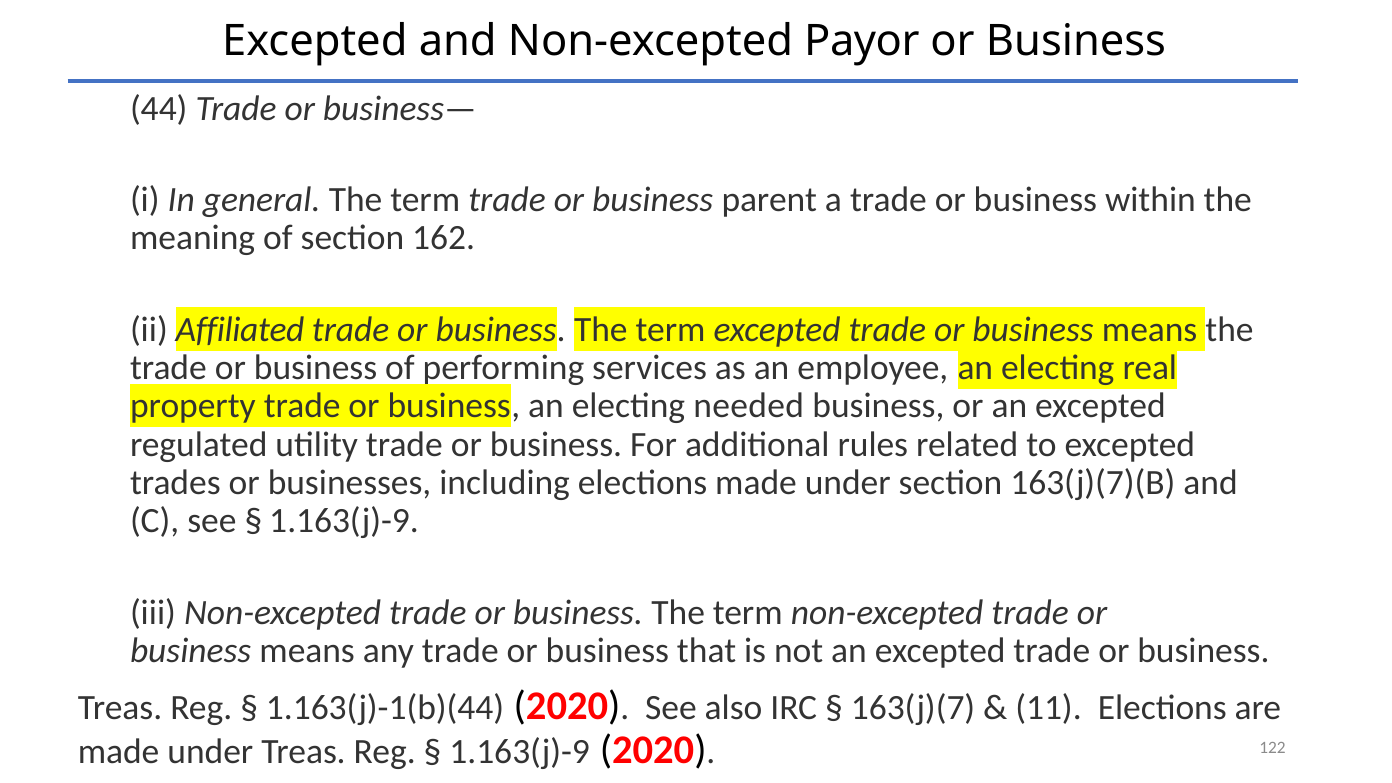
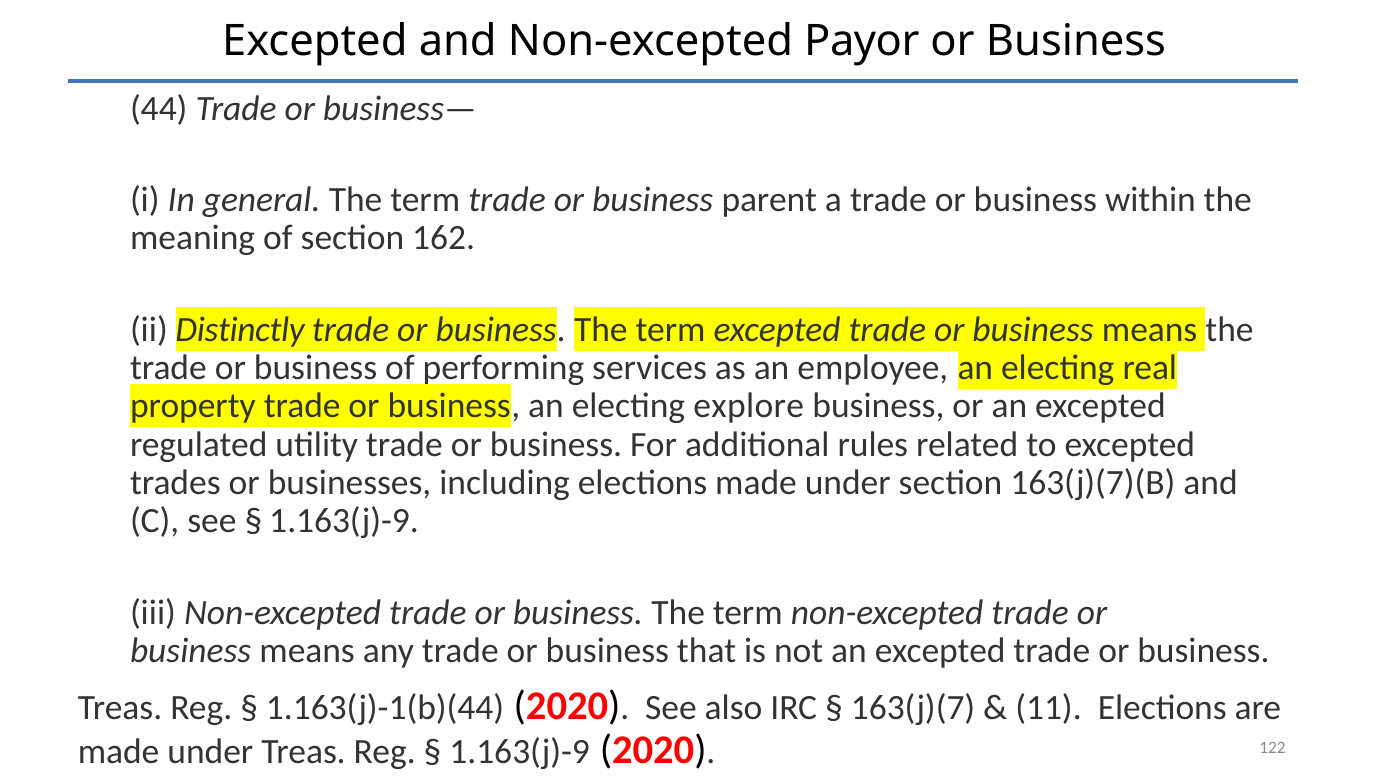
Affiliated: Affiliated -> Distinctly
needed: needed -> explore
